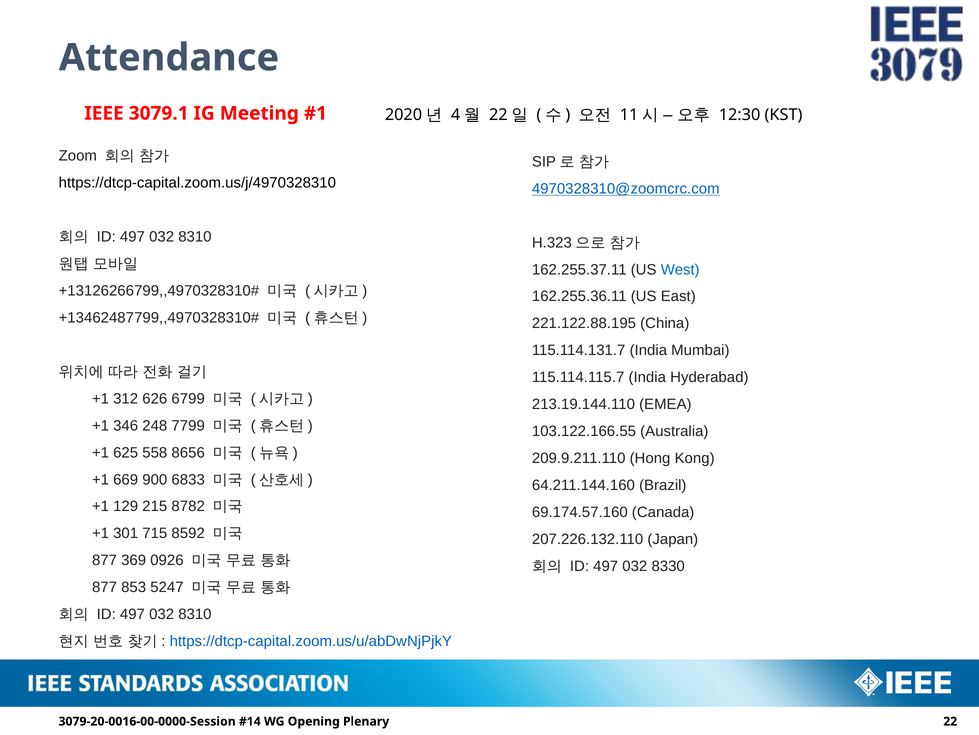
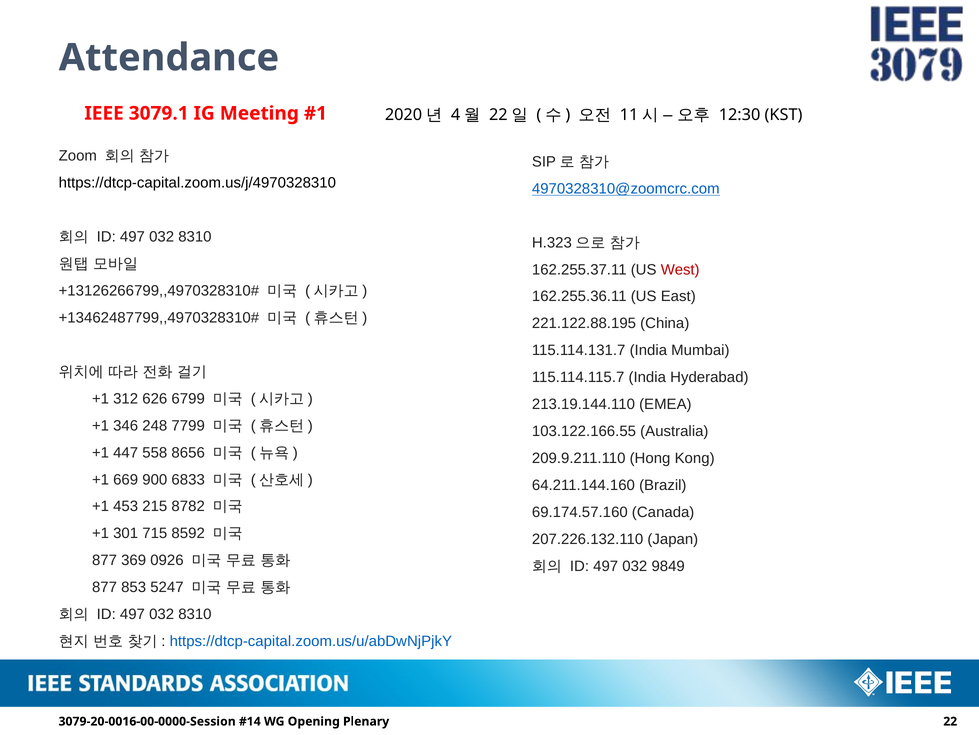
West colour: blue -> red
625: 625 -> 447
129: 129 -> 453
8330: 8330 -> 9849
